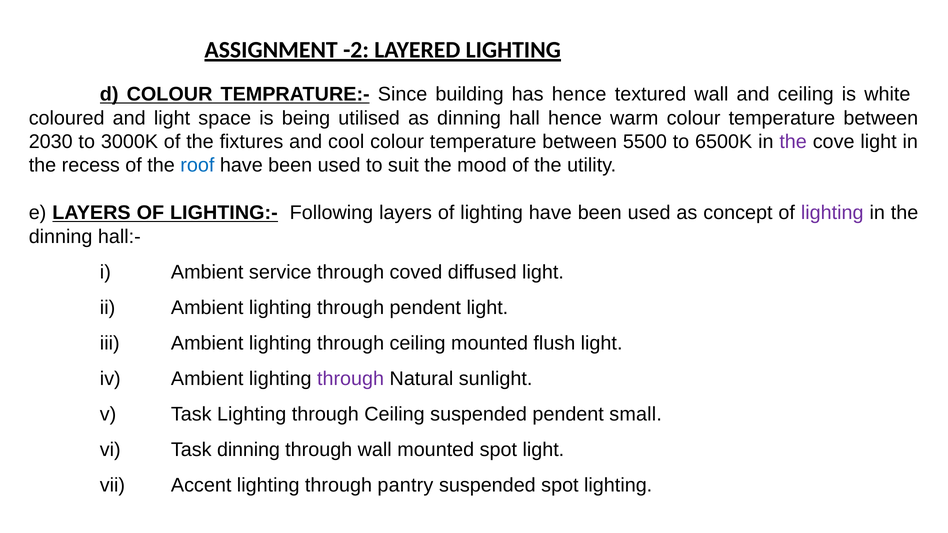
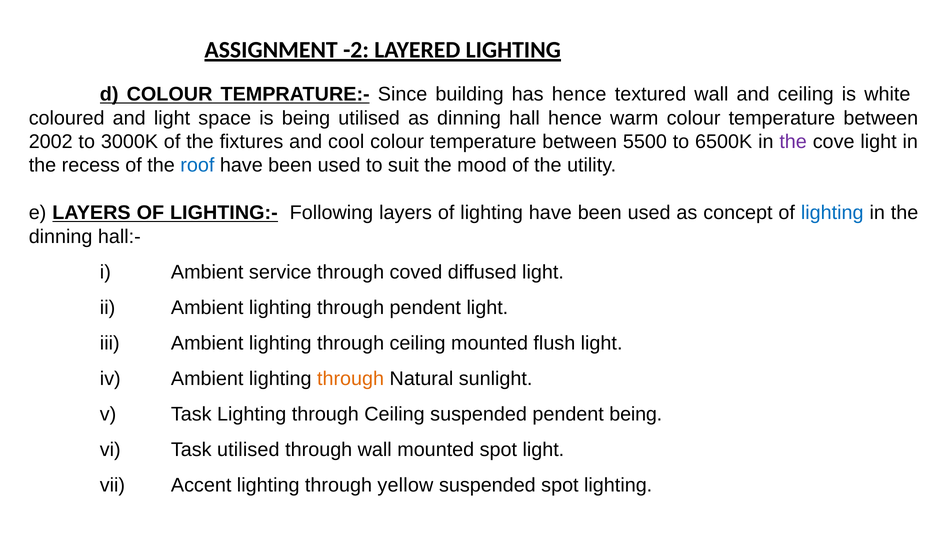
2030: 2030 -> 2002
lighting at (832, 213) colour: purple -> blue
through at (351, 379) colour: purple -> orange
pendent small: small -> being
Task dinning: dinning -> utilised
pantry: pantry -> yellow
